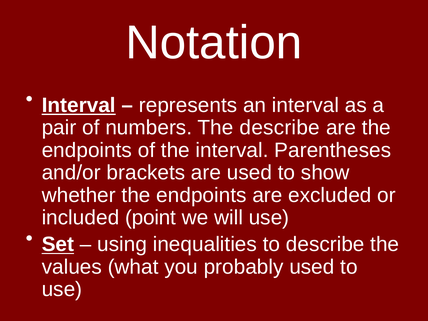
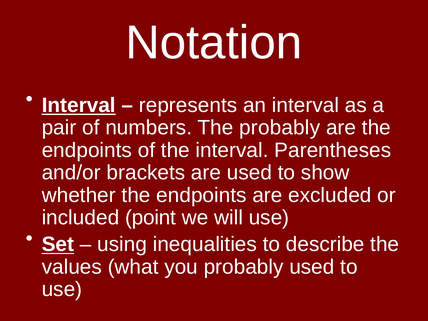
The describe: describe -> probably
